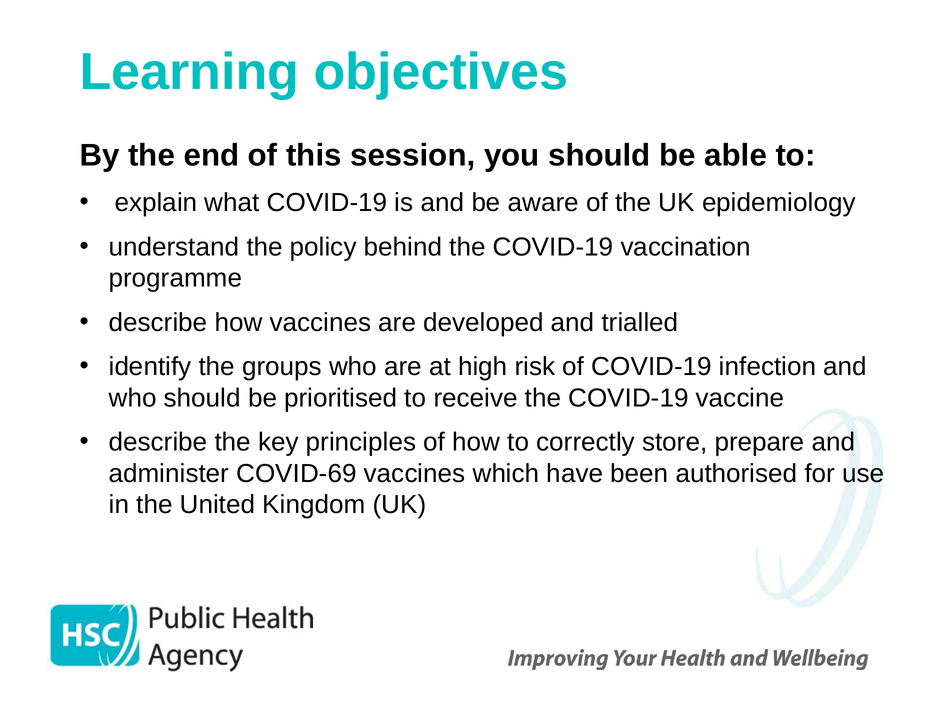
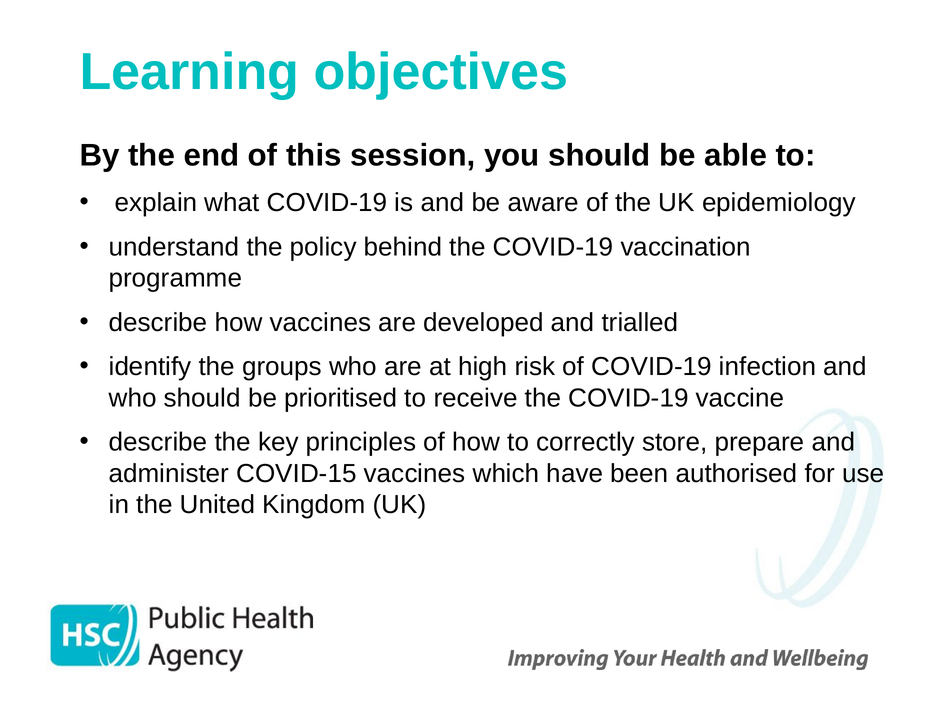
COVID-69: COVID-69 -> COVID-15
